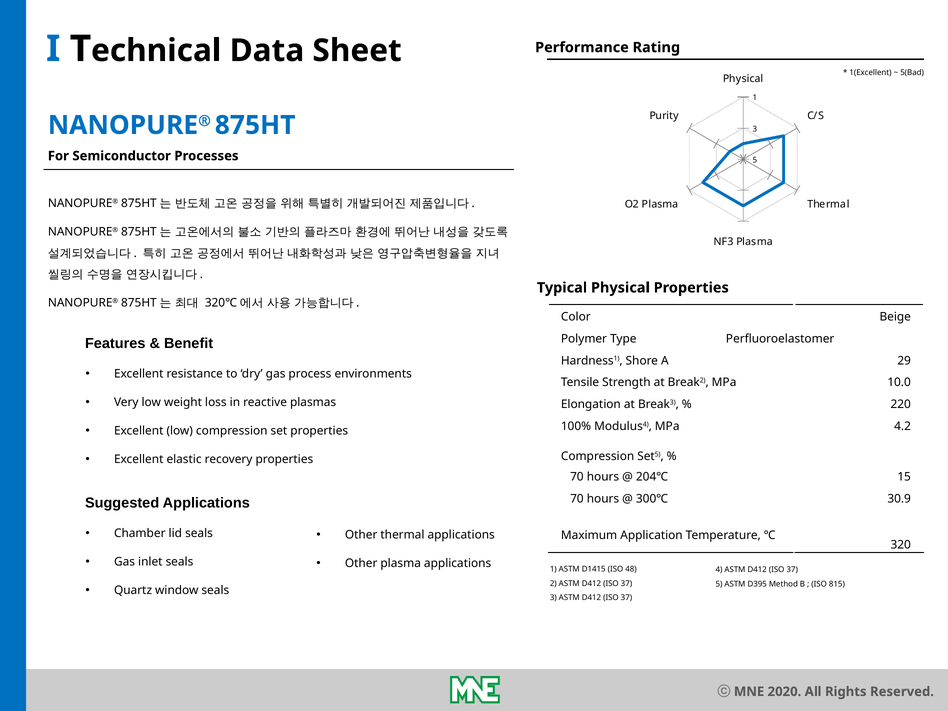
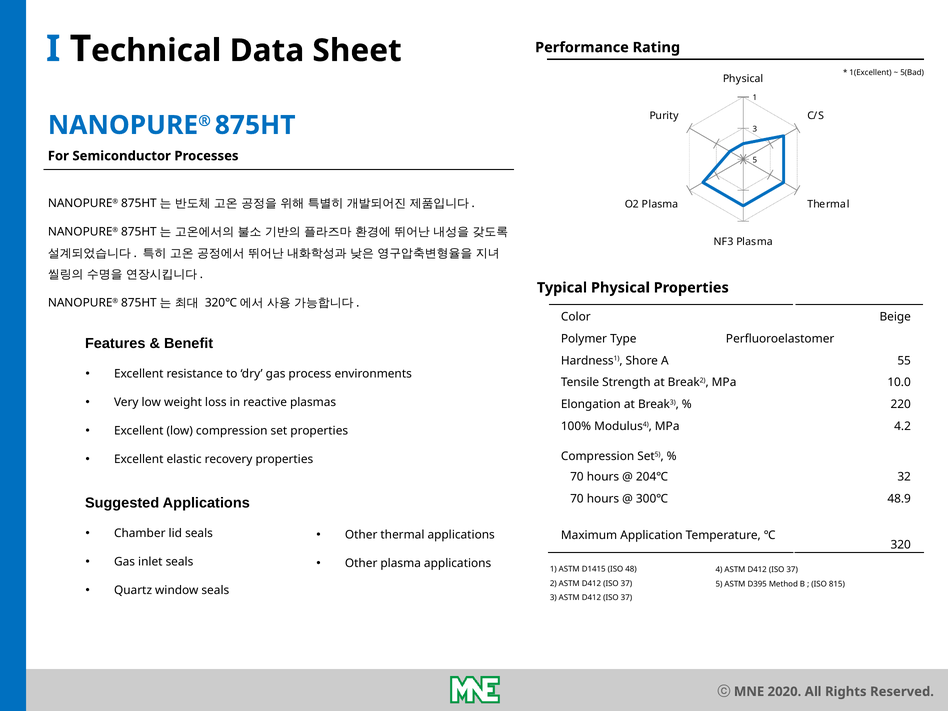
29: 29 -> 55
15: 15 -> 32
30.9: 30.9 -> 48.9
